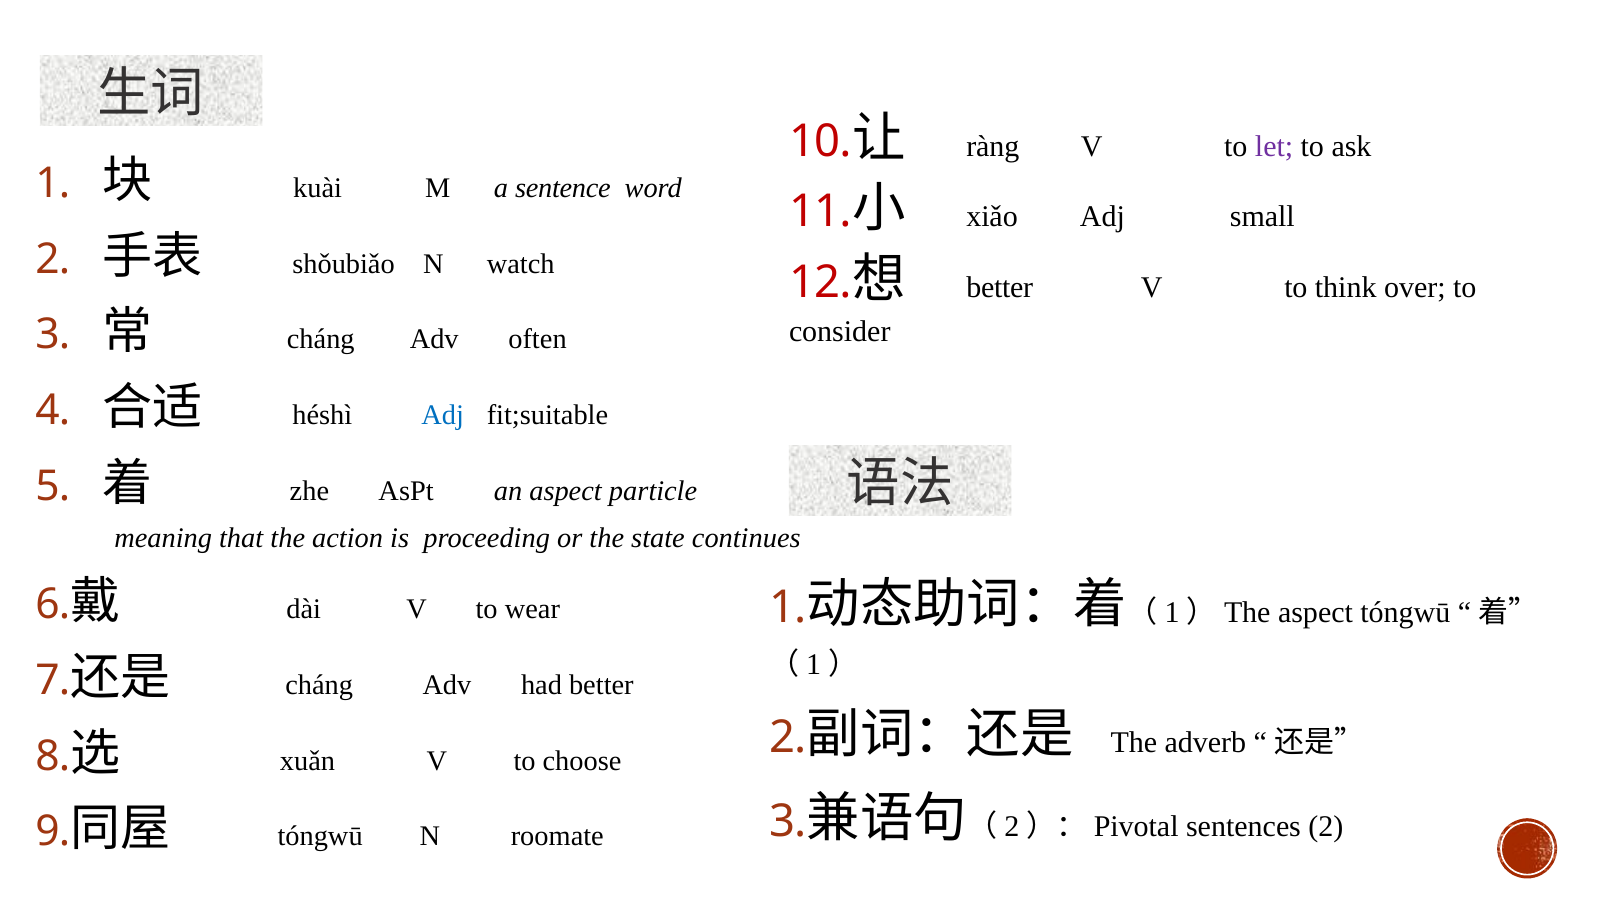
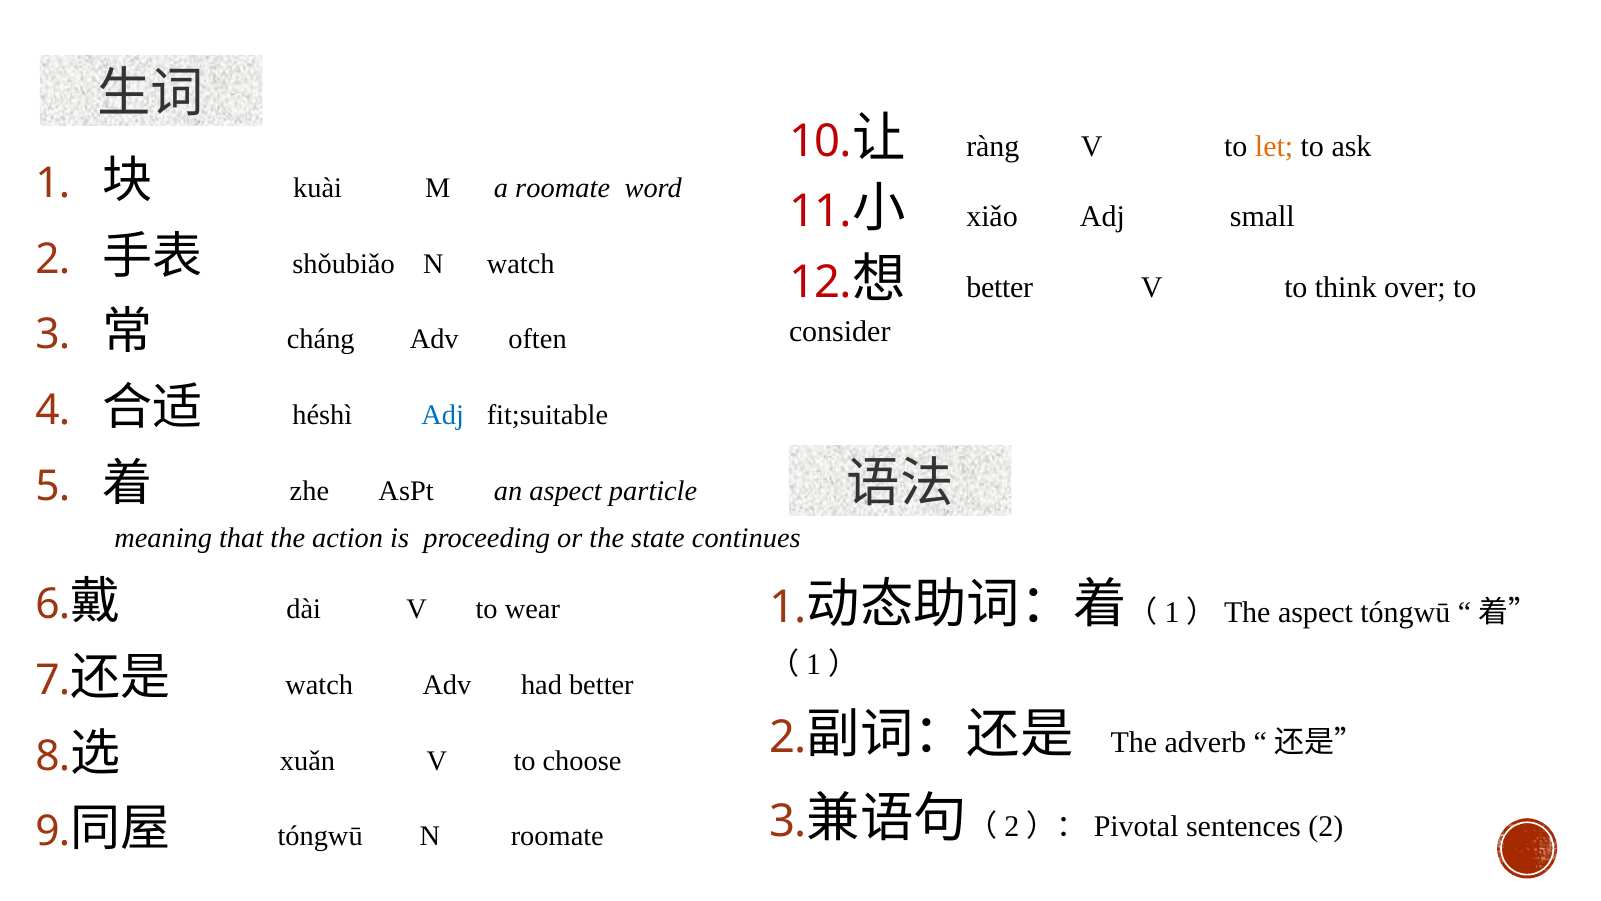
let colour: purple -> orange
a sentence: sentence -> roomate
cháng at (319, 685): cháng -> watch
